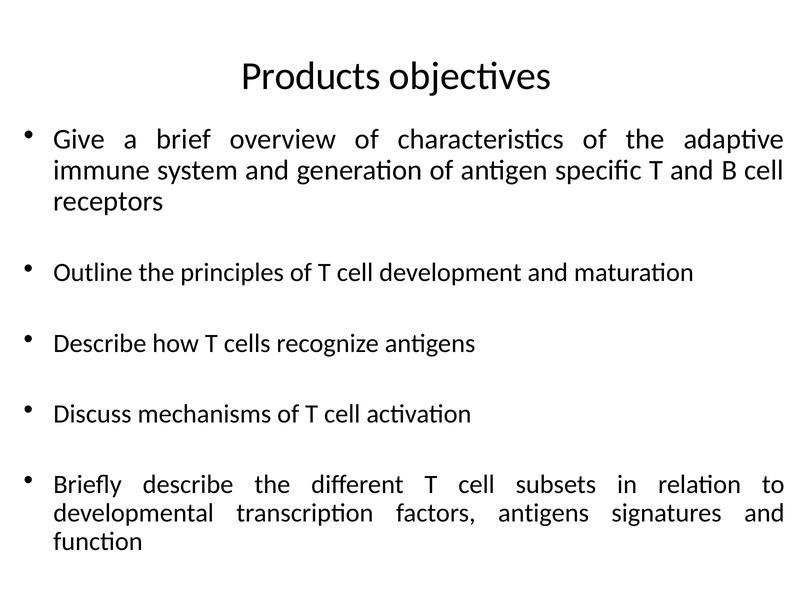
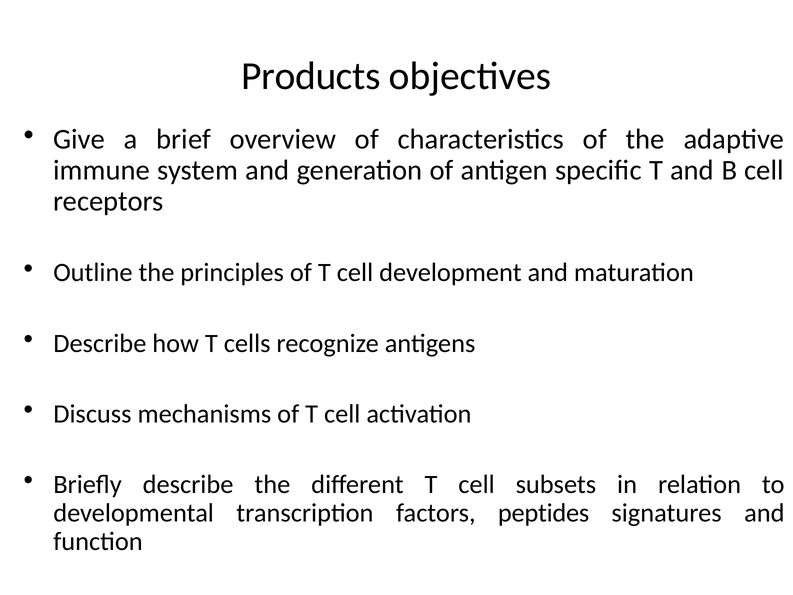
factors antigens: antigens -> peptides
